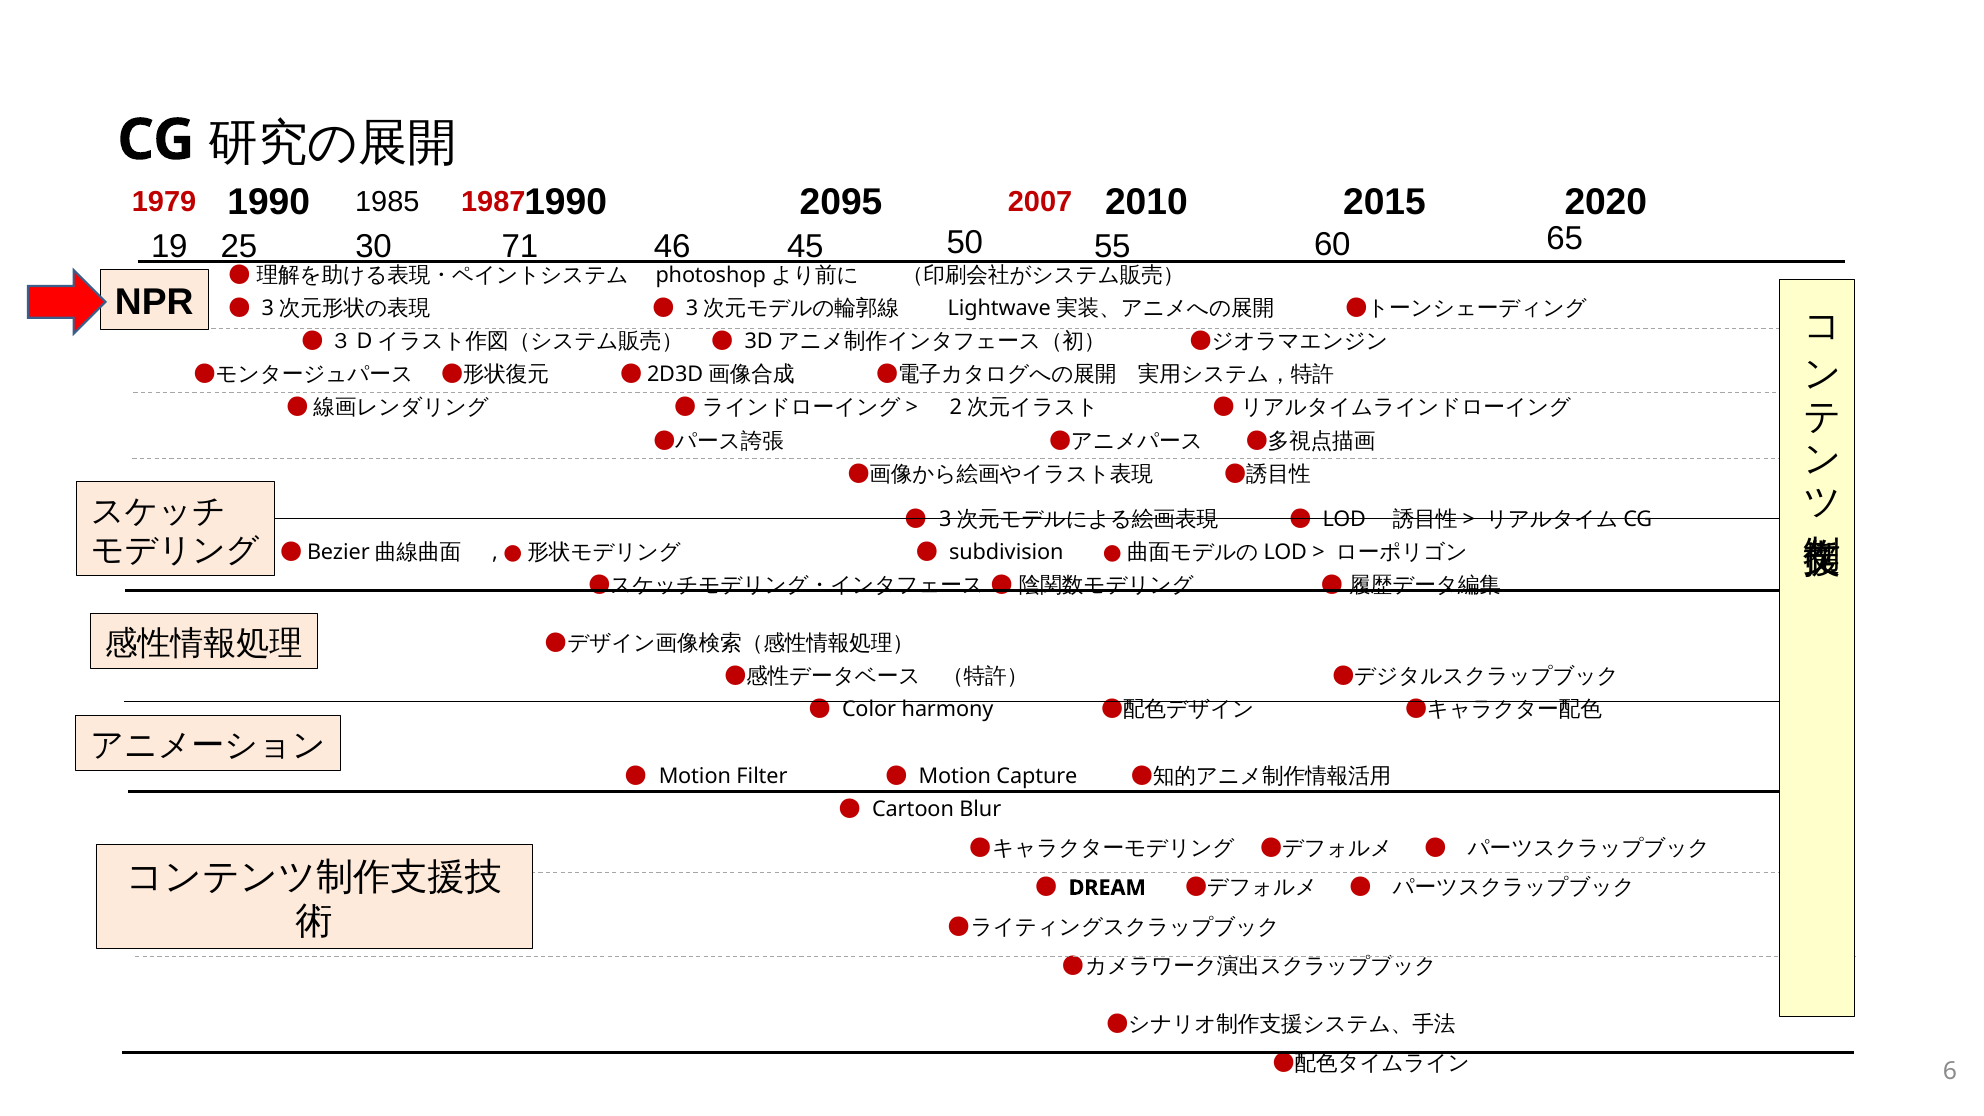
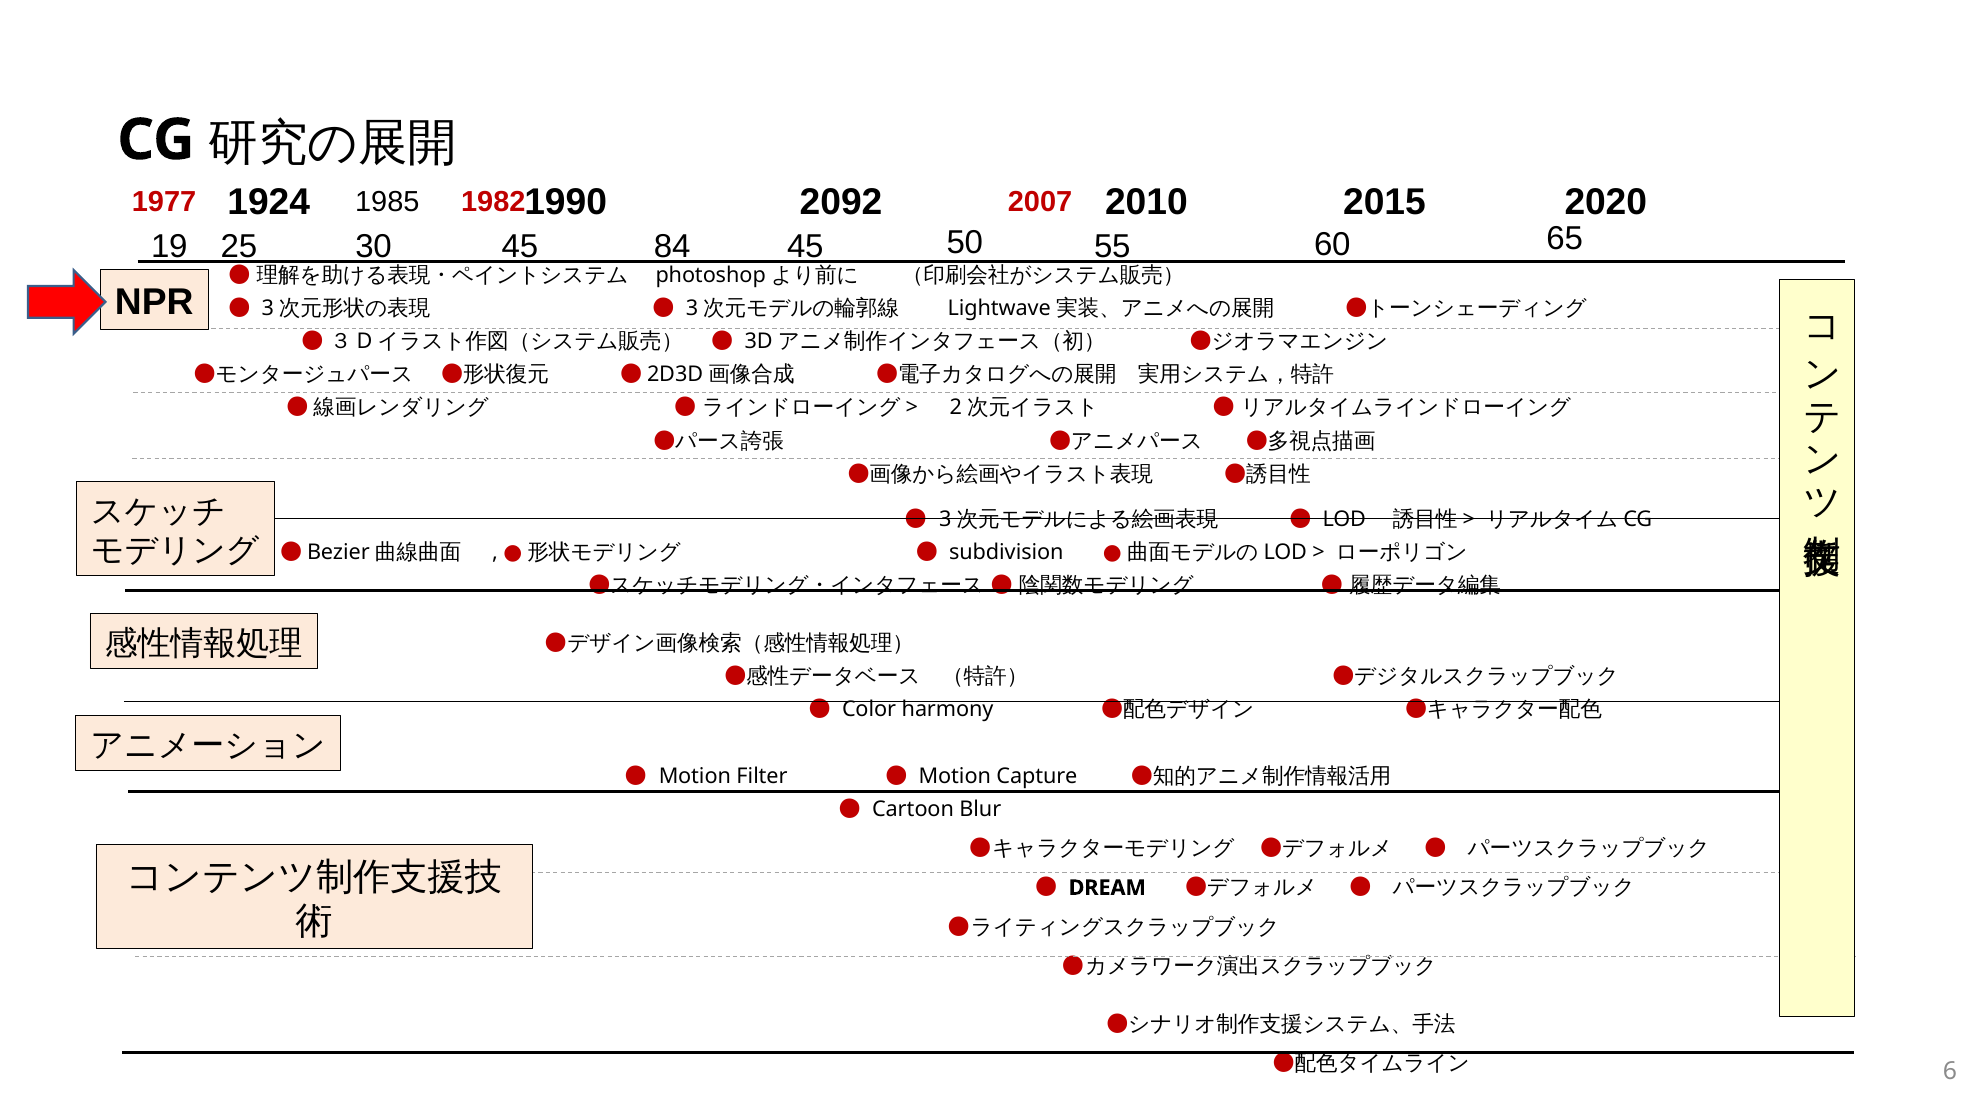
1990 at (269, 202): 1990 -> 1924
1979: 1979 -> 1977
1987: 1987 -> 1982
2095: 2095 -> 2092
19 71: 71 -> 45
46: 46 -> 84
